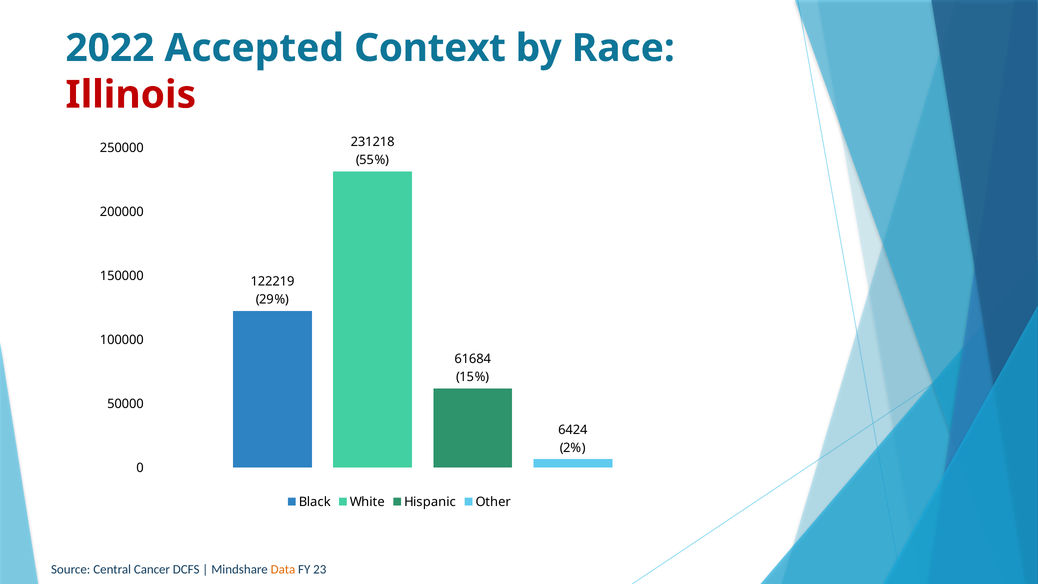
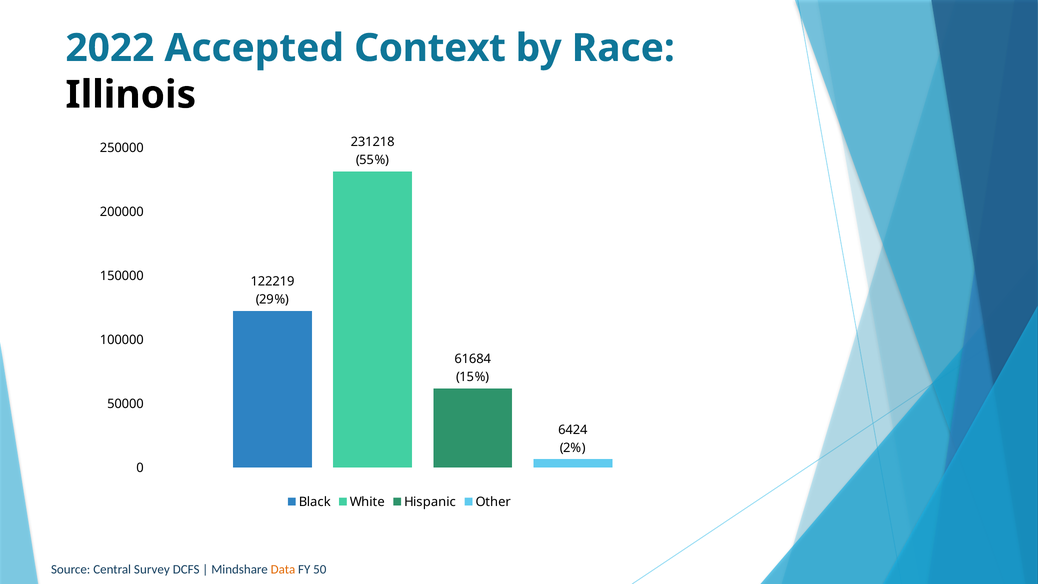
Illinois colour: red -> black
Cancer: Cancer -> Survey
23: 23 -> 50
